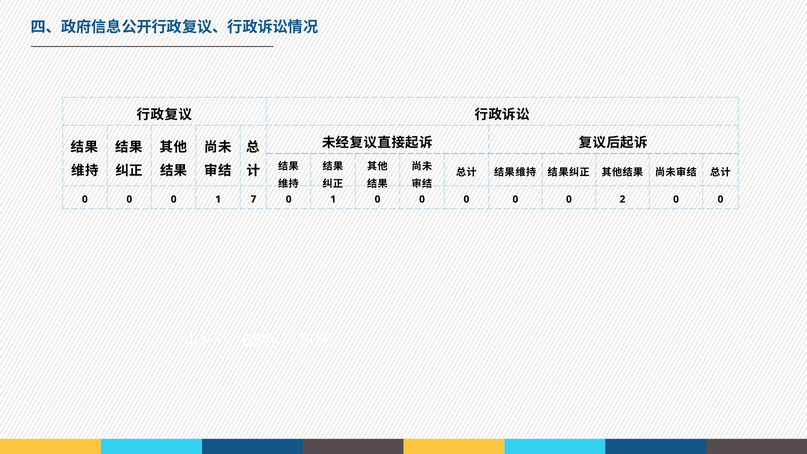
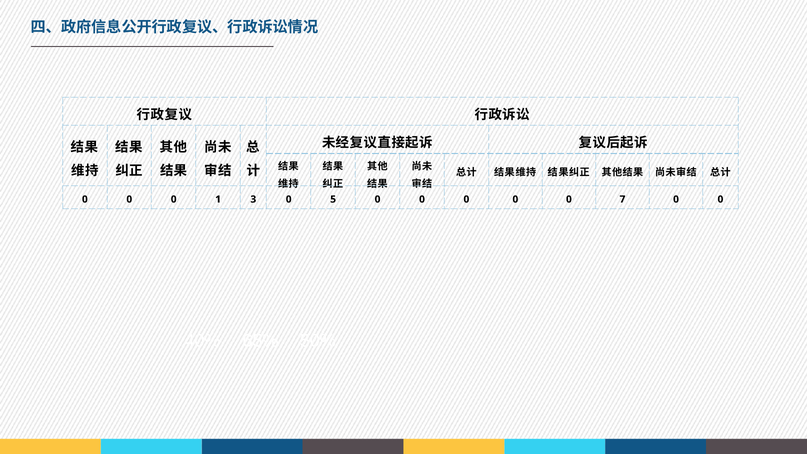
7: 7 -> 3
1 at (333, 199): 1 -> 5
2: 2 -> 7
